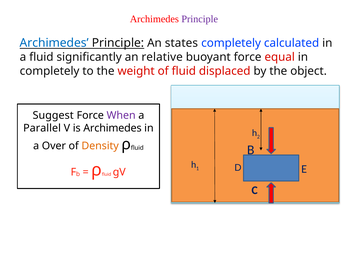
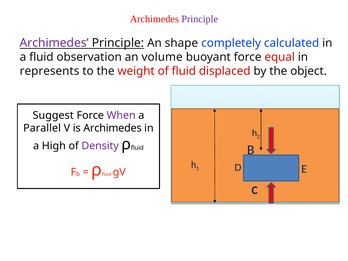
Archimedes at (54, 43) colour: blue -> purple
states: states -> shape
significantly: significantly -> observation
relative: relative -> volume
completely at (50, 71): completely -> represents
Over: Over -> High
Density colour: orange -> purple
